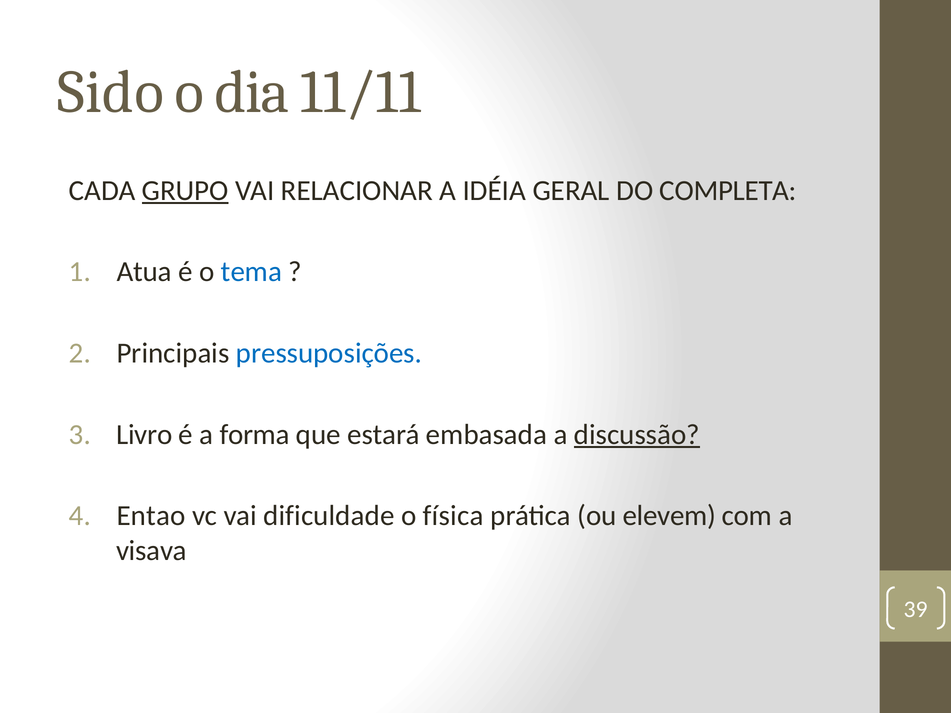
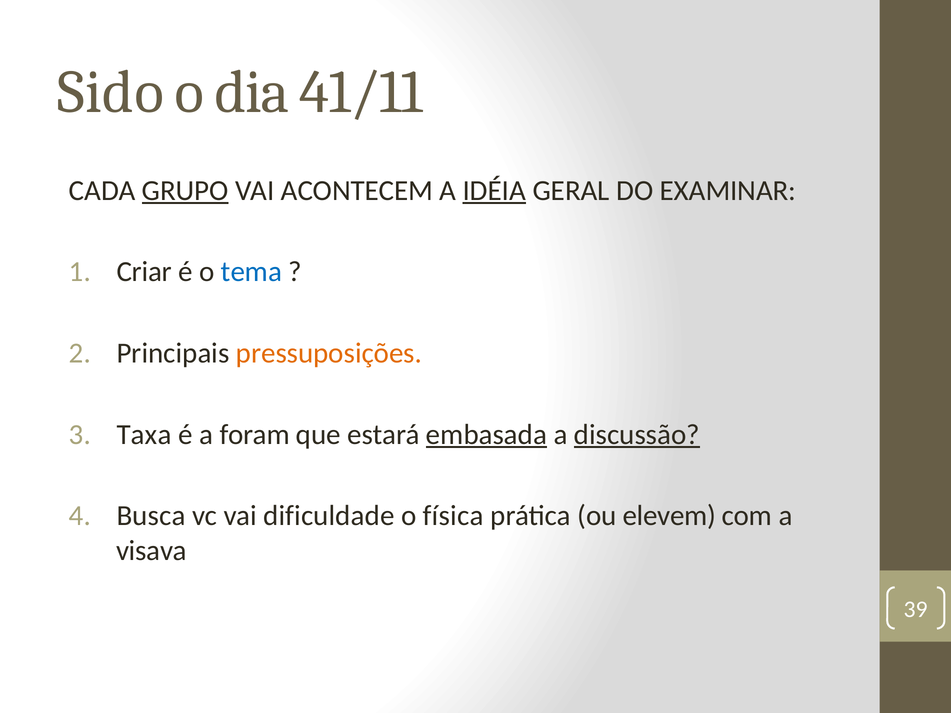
11/11: 11/11 -> 41/11
RELACIONAR: RELACIONAR -> ACONTECEM
IDÉIA underline: none -> present
COMPLETA: COMPLETA -> EXAMINAR
Atua: Atua -> Criar
pressuposições colour: blue -> orange
Livro: Livro -> Taxa
forma: forma -> foram
embasada underline: none -> present
Entao: Entao -> Busca
